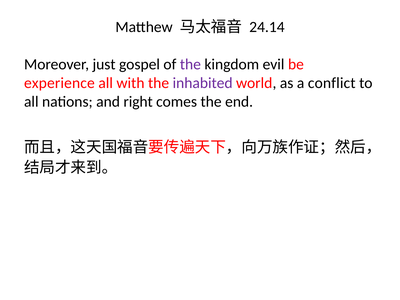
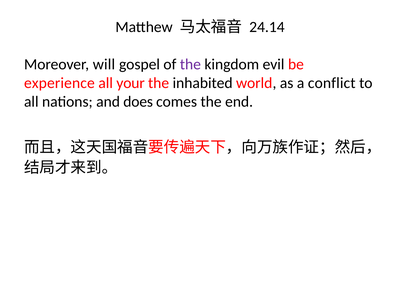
just: just -> will
with: with -> your
inhabited colour: purple -> black
right: right -> does
